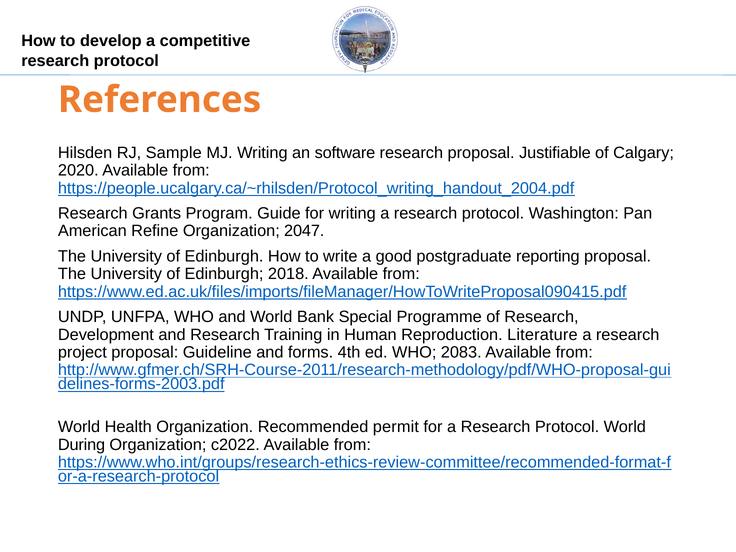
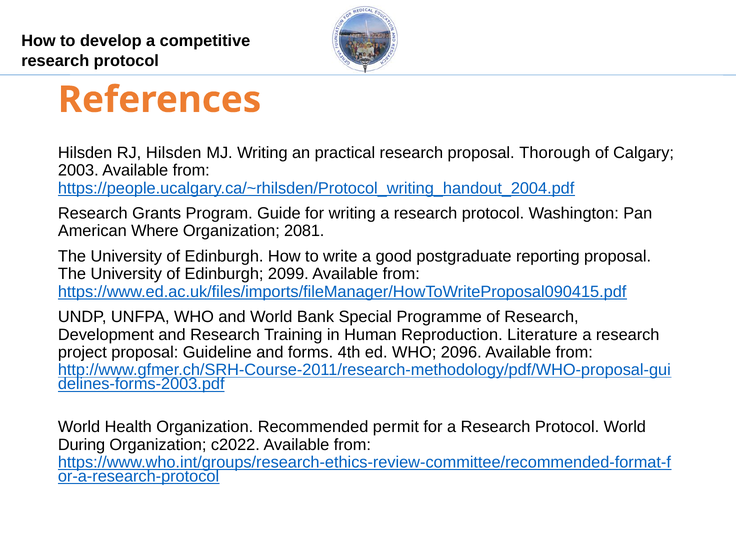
RJ Sample: Sample -> Hilsden
software: software -> practical
Justifiable: Justifiable -> Thorough
2020: 2020 -> 2003
Refine: Refine -> Where
2047: 2047 -> 2081
2018: 2018 -> 2099
2083: 2083 -> 2096
